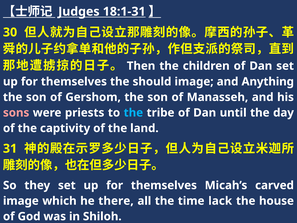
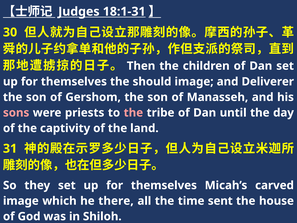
Anything: Anything -> Deliverer
the at (133, 113) colour: light blue -> pink
lack: lack -> sent
